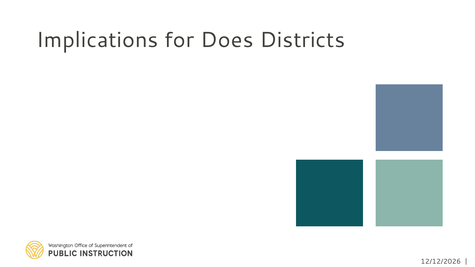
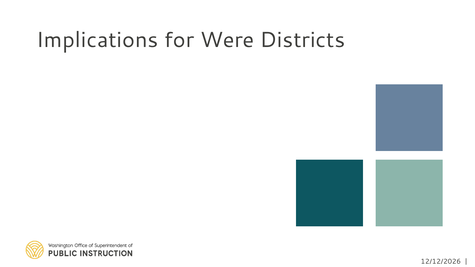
Does: Does -> Were
